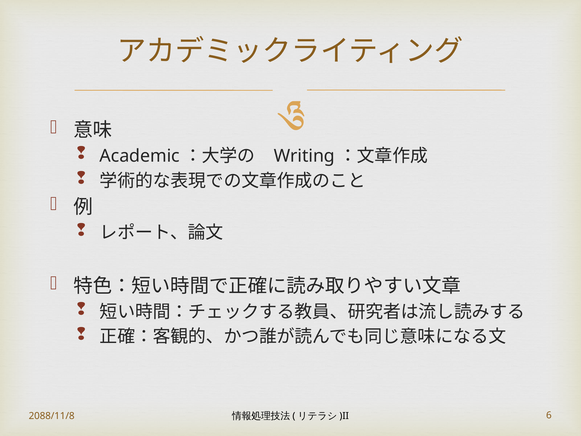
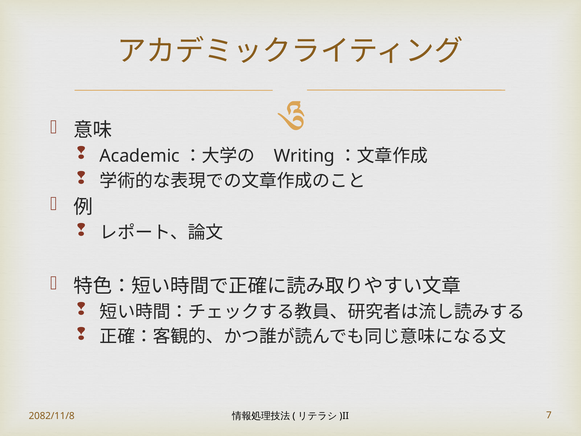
2088/11/8: 2088/11/8 -> 2082/11/8
6: 6 -> 7
